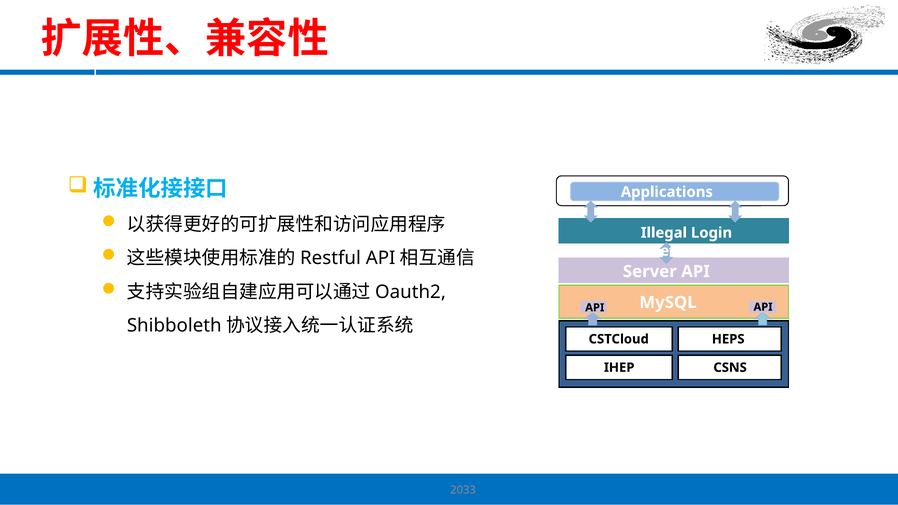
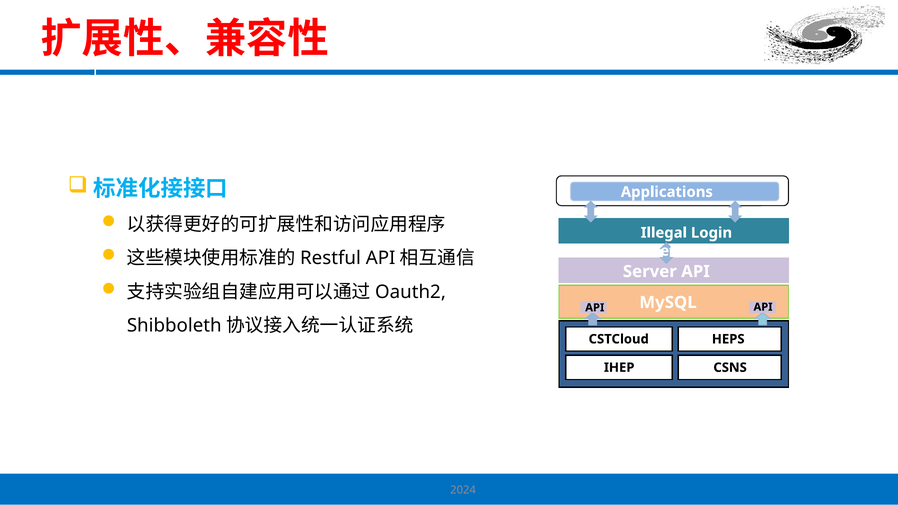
2033: 2033 -> 2024
